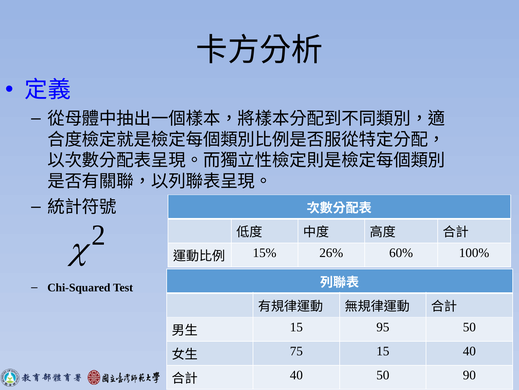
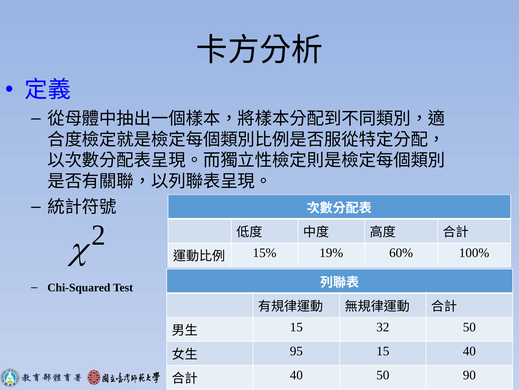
26%: 26% -> 19%
95: 95 -> 32
75: 75 -> 95
